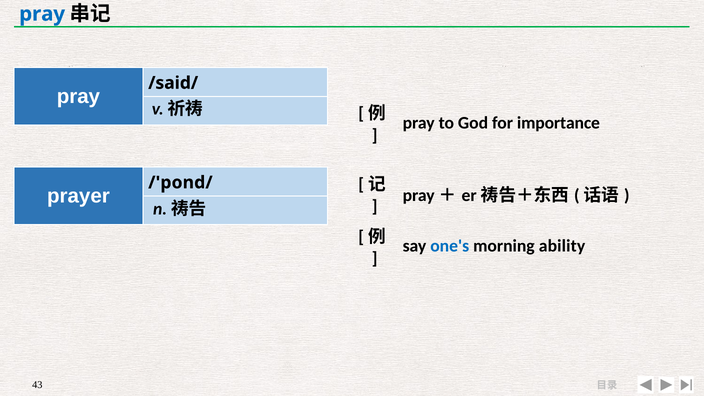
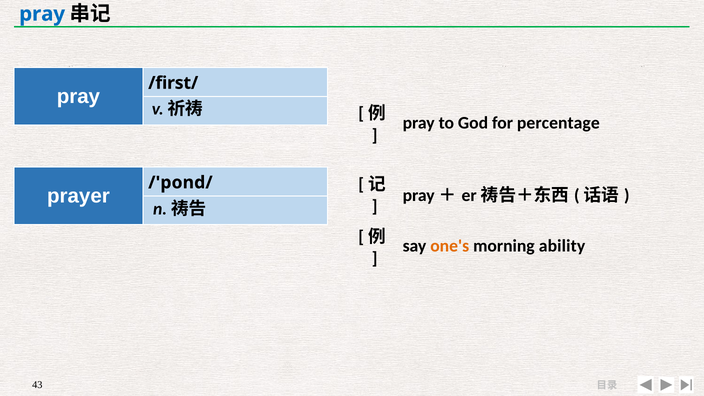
/said/: /said/ -> /first/
importance: importance -> percentage
one's colour: blue -> orange
